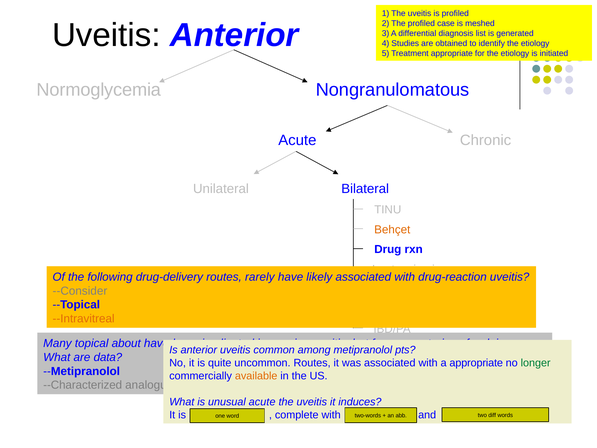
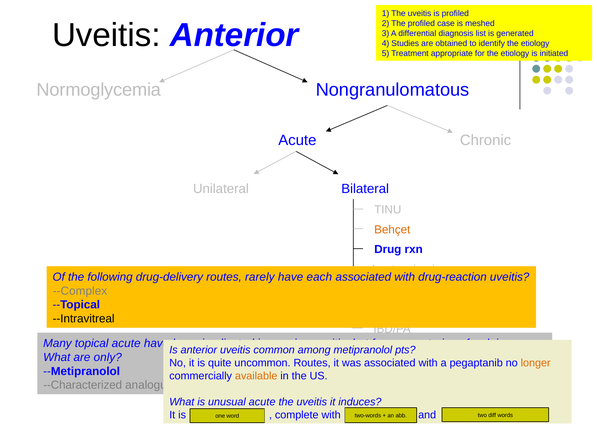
likely: likely -> each
--Consider: --Consider -> --Complex
--Intravitreal colour: orange -> black
topical about: about -> acute
data: data -> only
a appropriate: appropriate -> pegaptanib
longer colour: green -> orange
